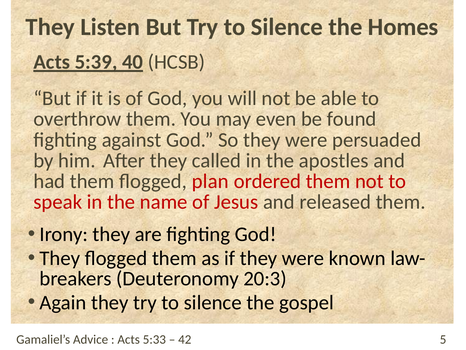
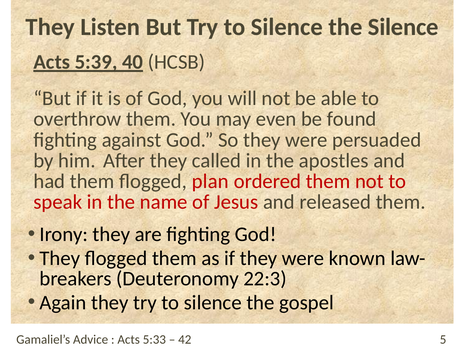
the Homes: Homes -> Silence
20:3: 20:3 -> 22:3
